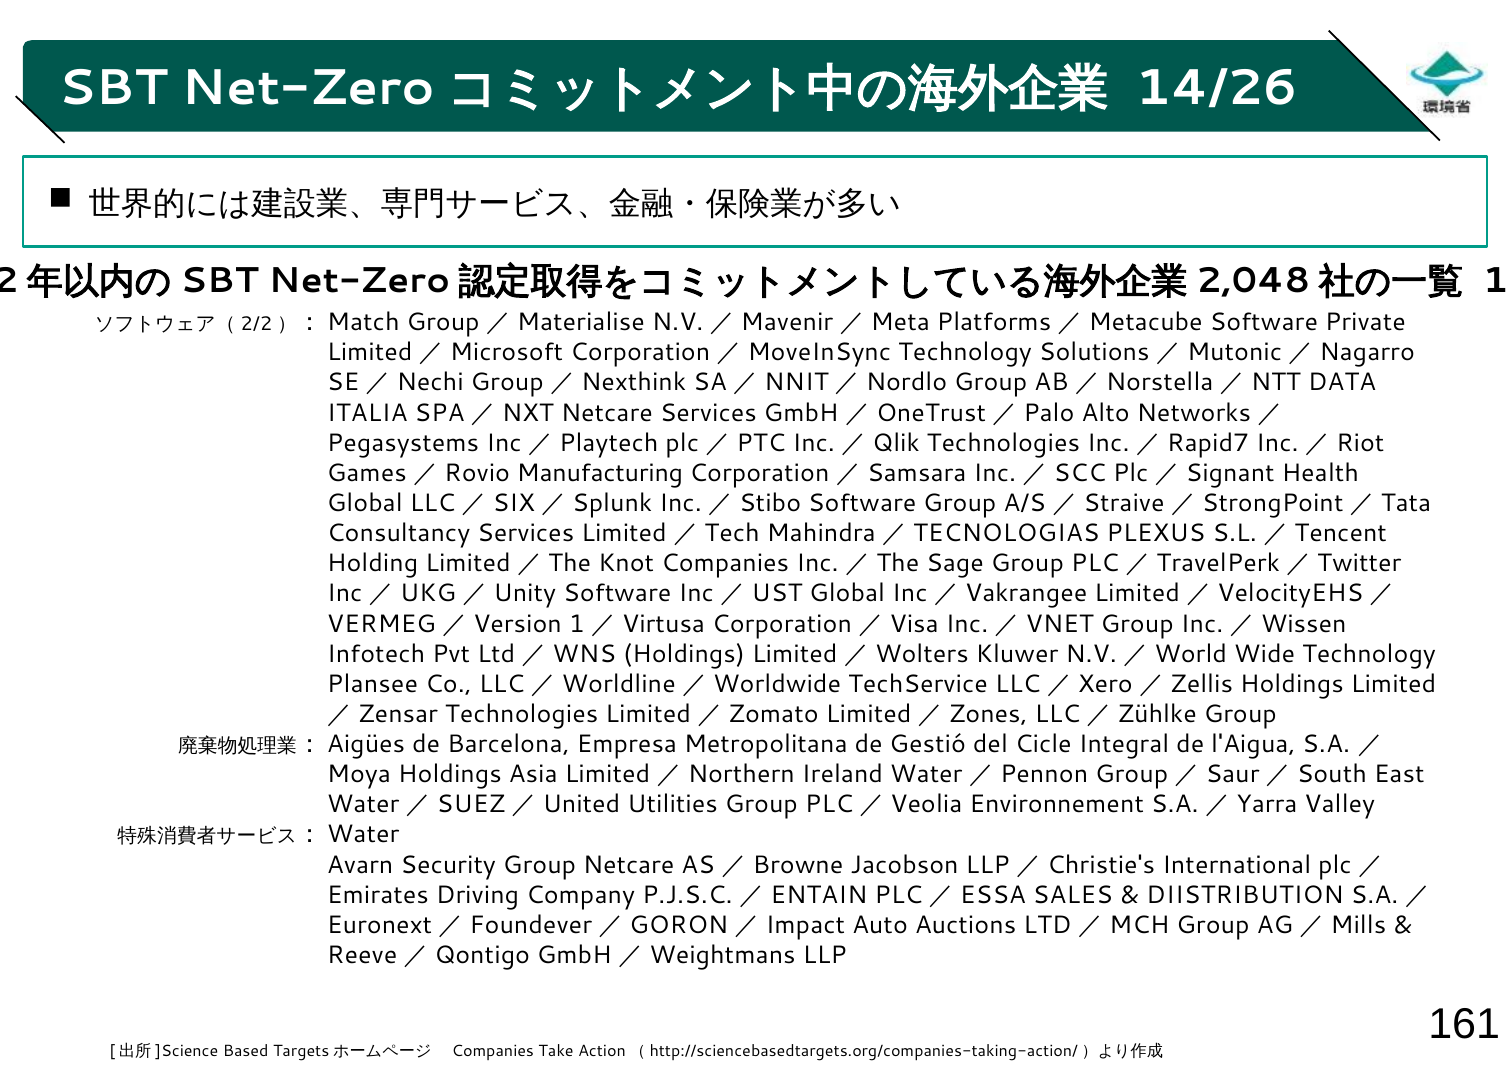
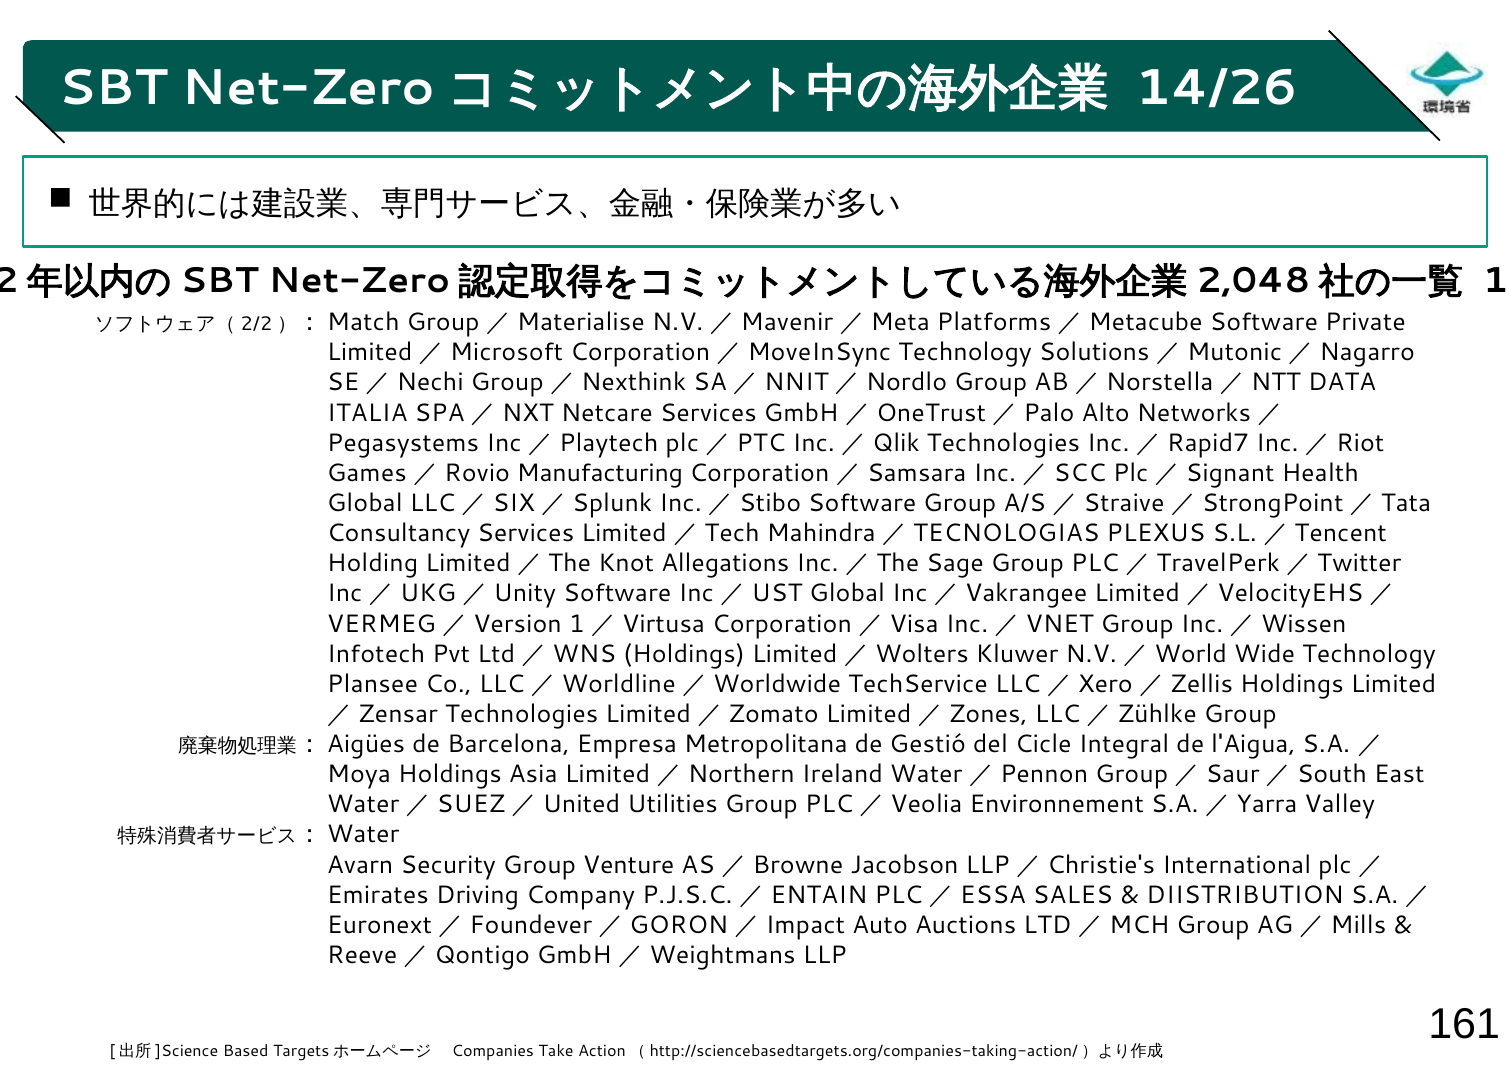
Knot Companies: Companies -> Allegations
Group Netcare: Netcare -> Venture
